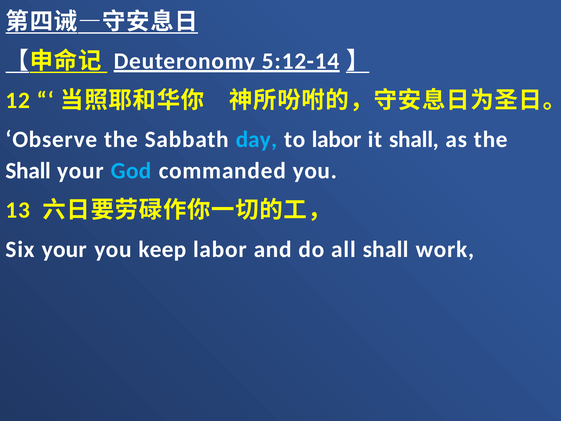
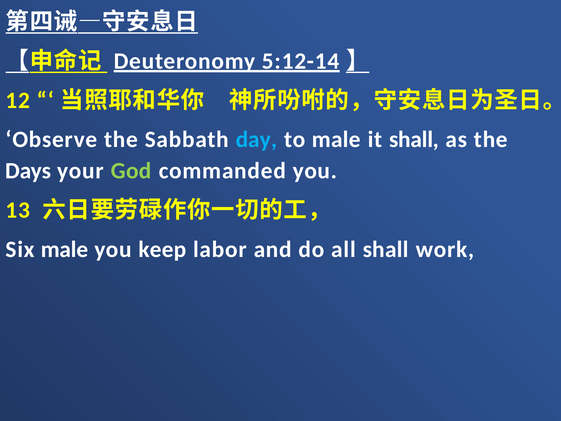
to labor: labor -> male
Shall at (28, 171): Shall -> Days
God colour: light blue -> light green
Six your: your -> male
